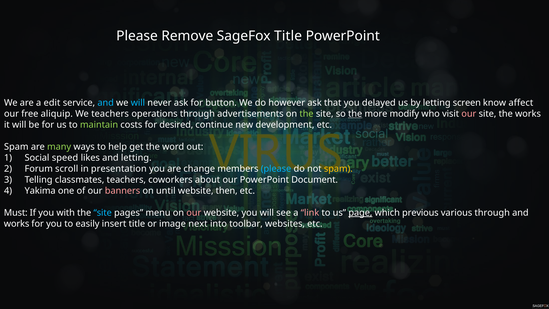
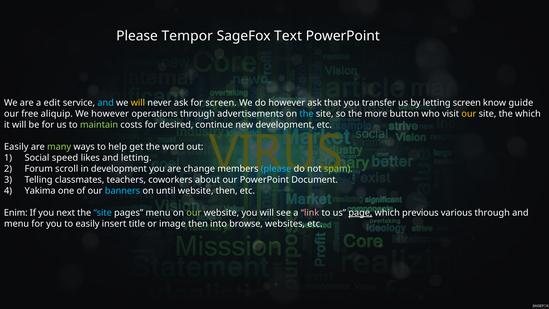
Remove: Remove -> Tempor
SageFox Title: Title -> Text
will at (138, 103) colour: light blue -> yellow
for button: button -> screen
delayed: delayed -> transfer
affect: affect -> guide
We teachers: teachers -> however
the at (307, 114) colour: light green -> light blue
the at (355, 114) underline: present -> none
modify: modify -> button
our at (469, 114) colour: pink -> yellow
the works: works -> which
Spam at (16, 147): Spam -> Easily
in presentation: presentation -> development
spam at (338, 169) colour: yellow -> light green
banners colour: pink -> light blue
Must: Must -> Enim
with: with -> next
our at (194, 213) colour: pink -> light green
works at (17, 224): works -> menu
image next: next -> then
toolbar: toolbar -> browse
